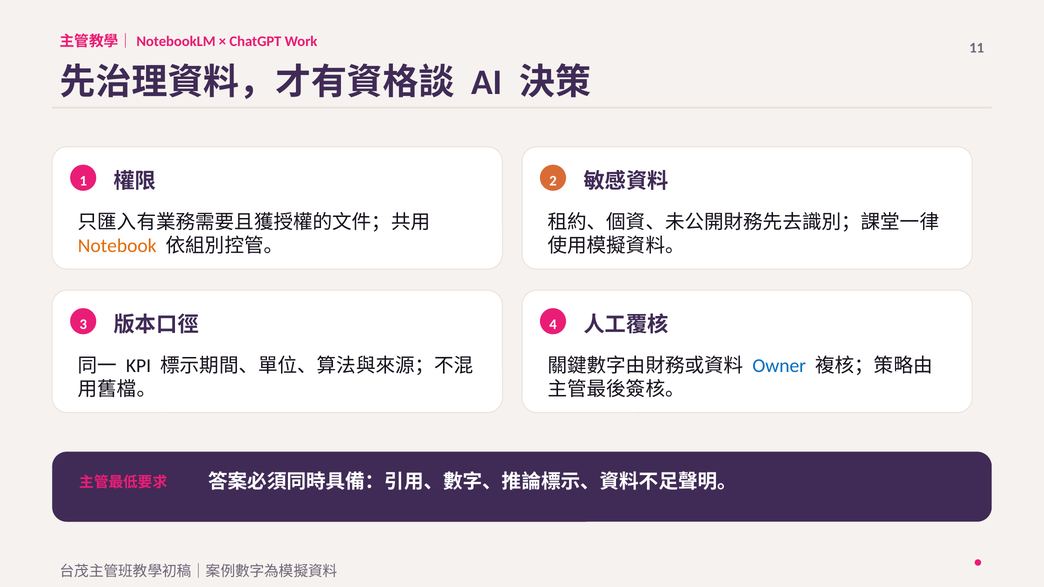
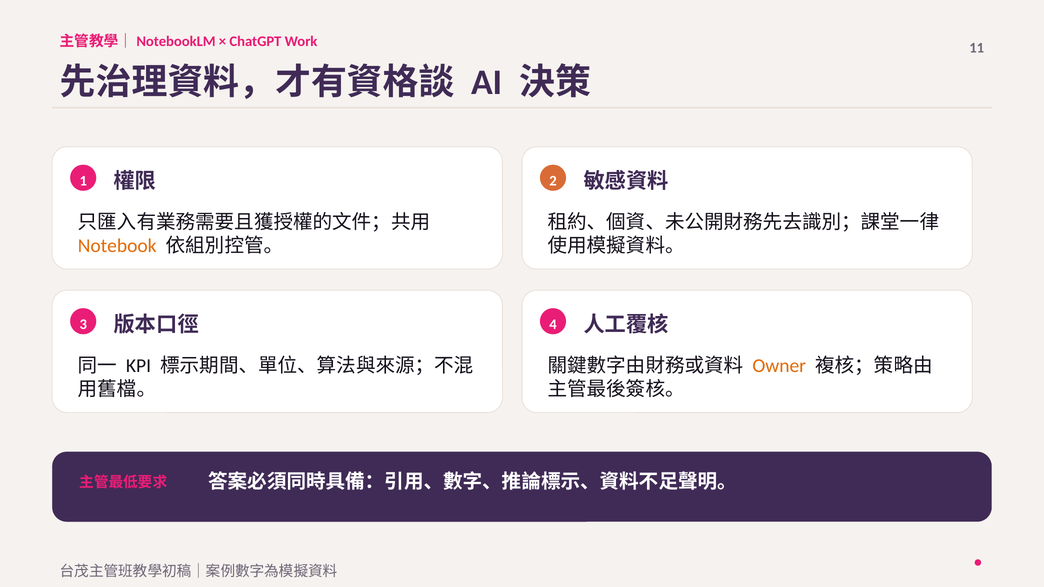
Owner colour: blue -> orange
